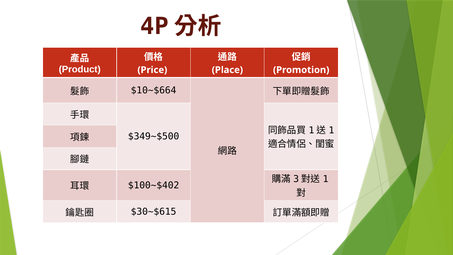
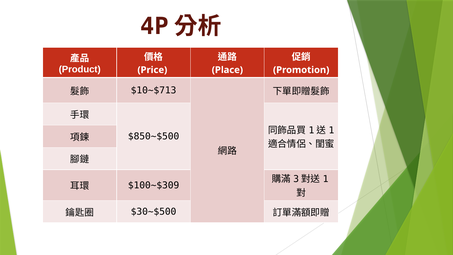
$10~$664: $10~$664 -> $10~$713
$349~$500: $349~$500 -> $850~$500
$100~$402: $100~$402 -> $100~$309
$30~$615: $30~$615 -> $30~$500
